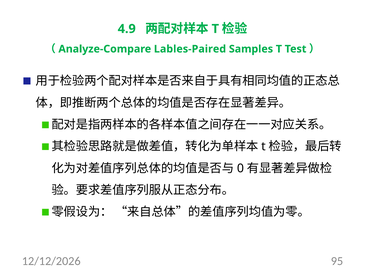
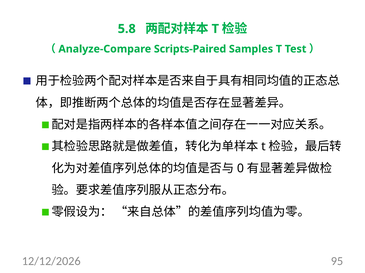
4.9: 4.9 -> 5.8
Lables-Paired: Lables-Paired -> Scripts-Paired
